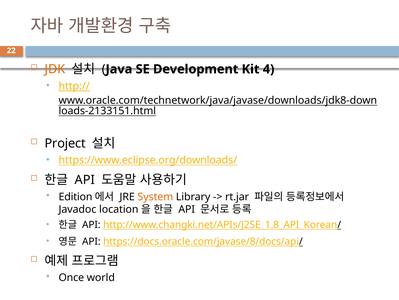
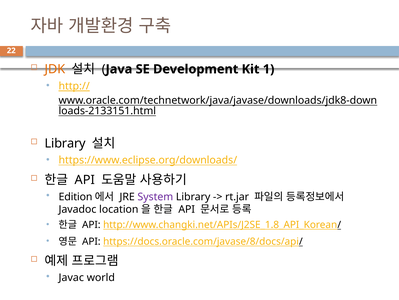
4: 4 -> 1
Project at (65, 143): Project -> Library
System colour: orange -> purple
Once: Once -> Javac
